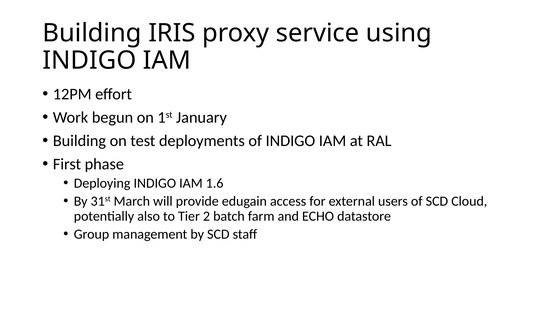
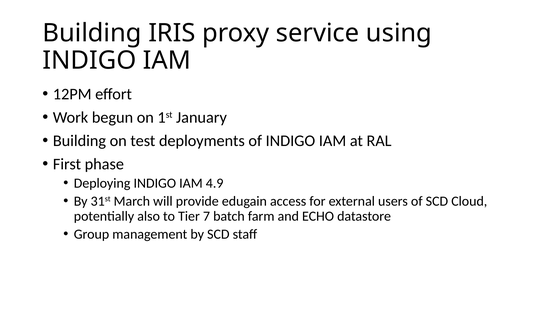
1.6: 1.6 -> 4.9
2: 2 -> 7
